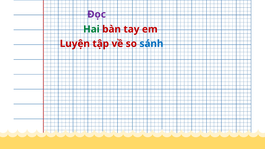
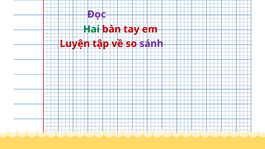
sánh colour: blue -> purple
